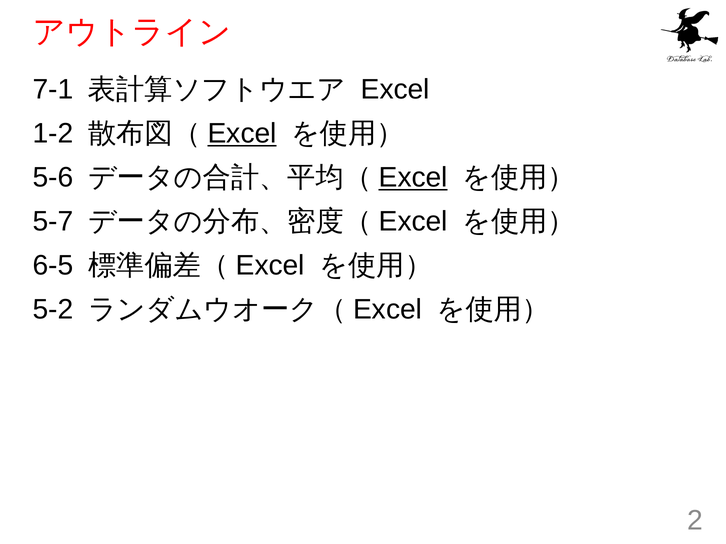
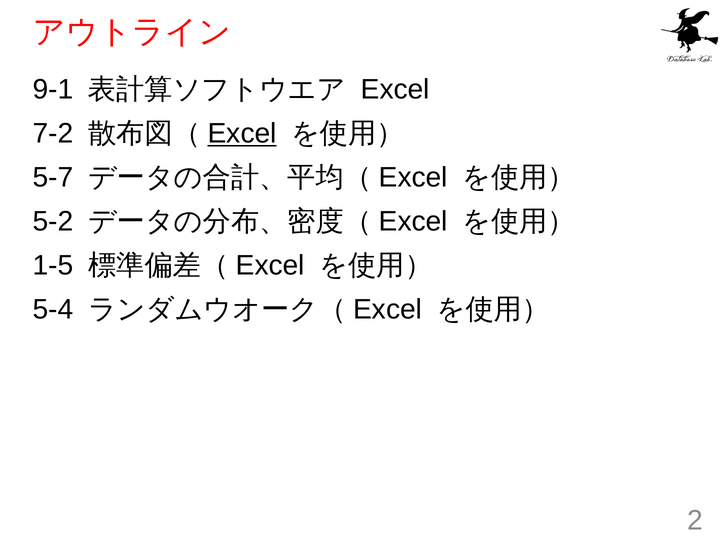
7-1: 7-1 -> 9-1
1-2: 1-2 -> 7-2
5-6: 5-6 -> 5-7
Excel at (413, 178) underline: present -> none
5-7: 5-7 -> 5-2
6-5: 6-5 -> 1-5
5-2: 5-2 -> 5-4
